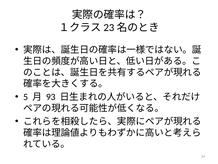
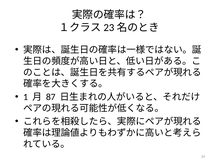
5: 5 -> 1
93: 93 -> 87
